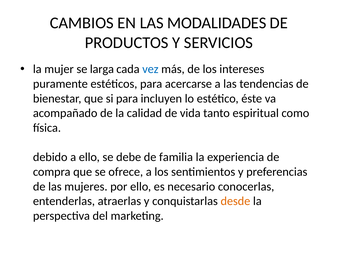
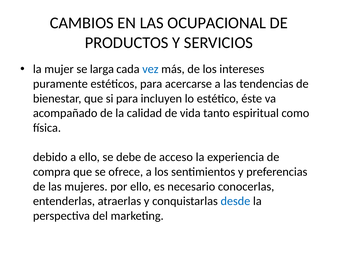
MODALIDADES: MODALIDADES -> OCUPACIONAL
familia: familia -> acceso
desde colour: orange -> blue
